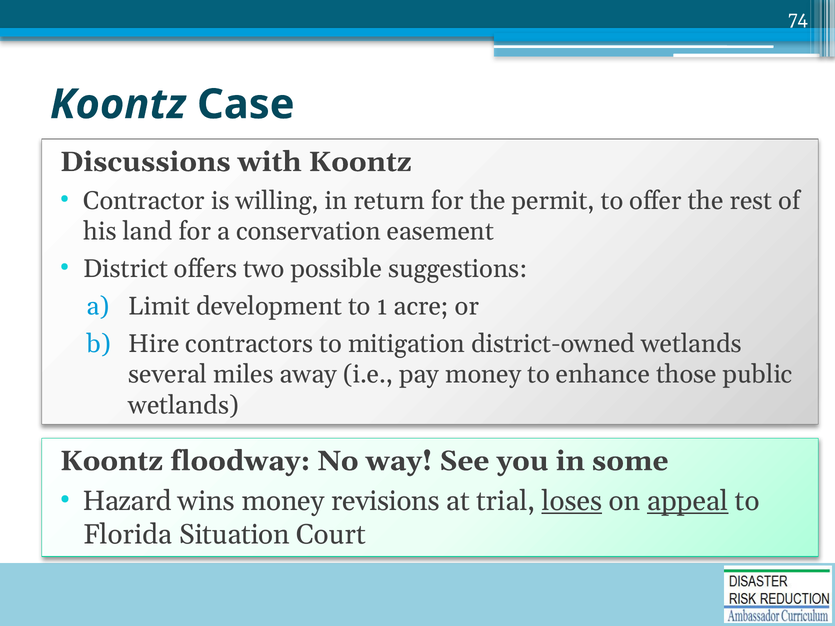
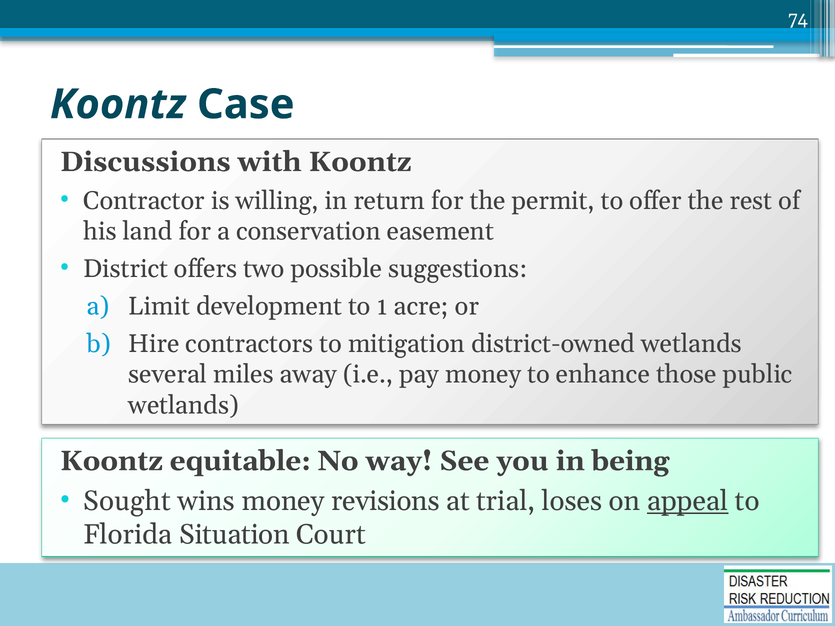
floodway: floodway -> equitable
some: some -> being
Hazard: Hazard -> Sought
loses underline: present -> none
